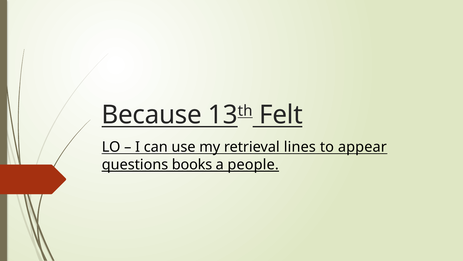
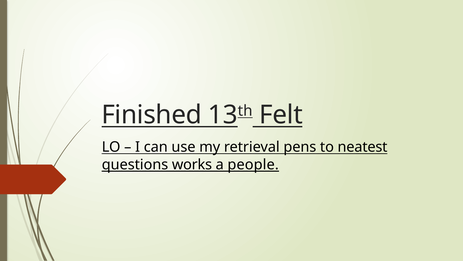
Because: Because -> Finished
lines: lines -> pens
appear: appear -> neatest
books: books -> works
